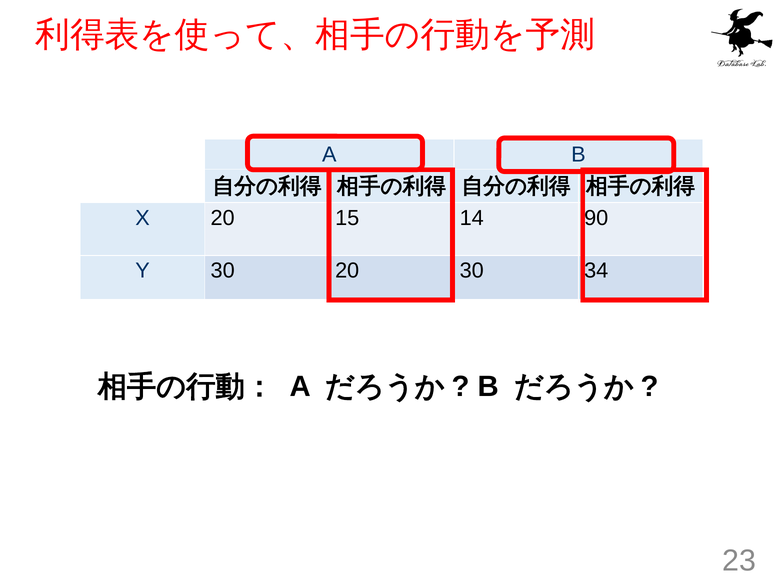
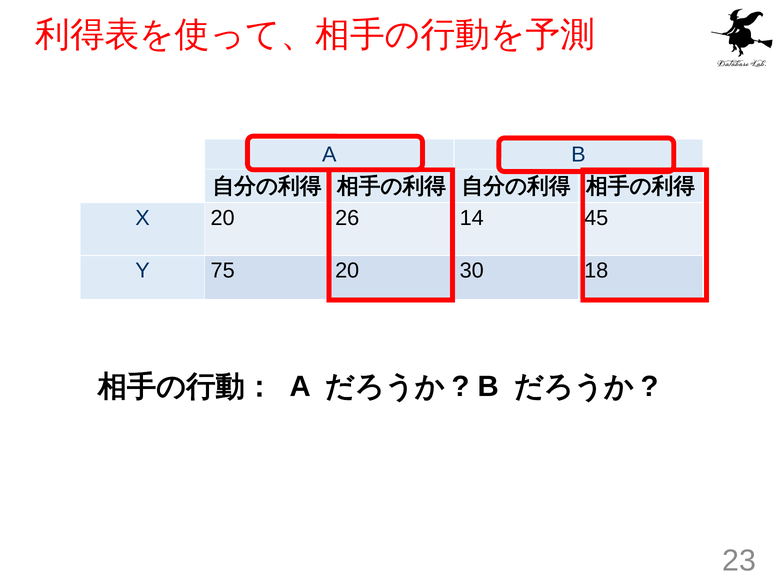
15: 15 -> 26
90: 90 -> 45
Y 30: 30 -> 75
34: 34 -> 18
